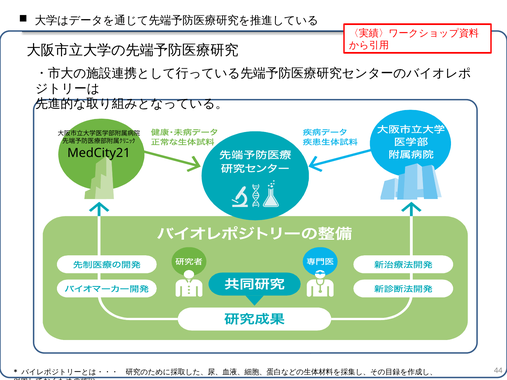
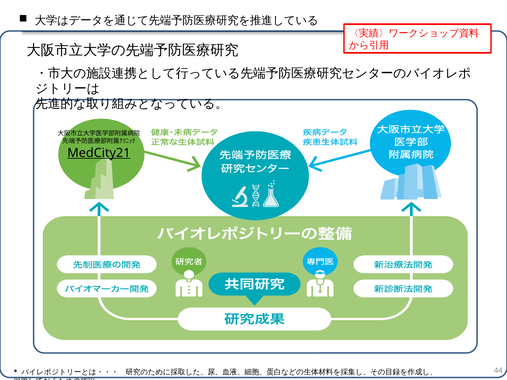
MedCity21 underline: none -> present
